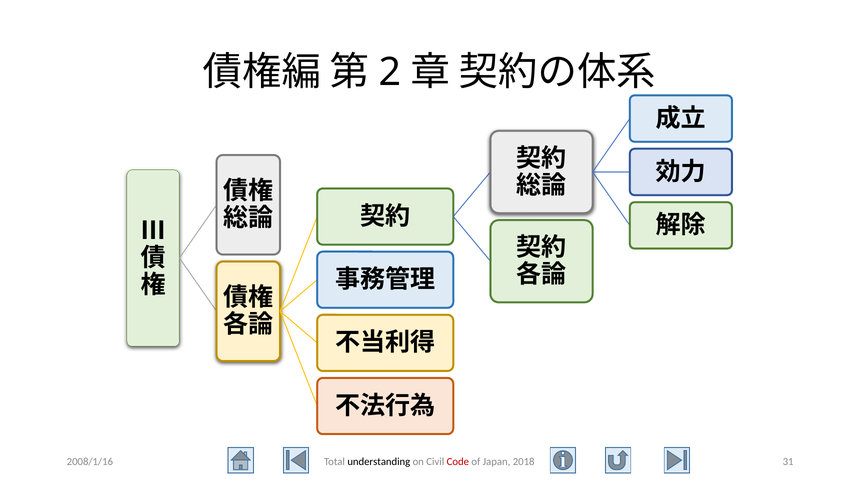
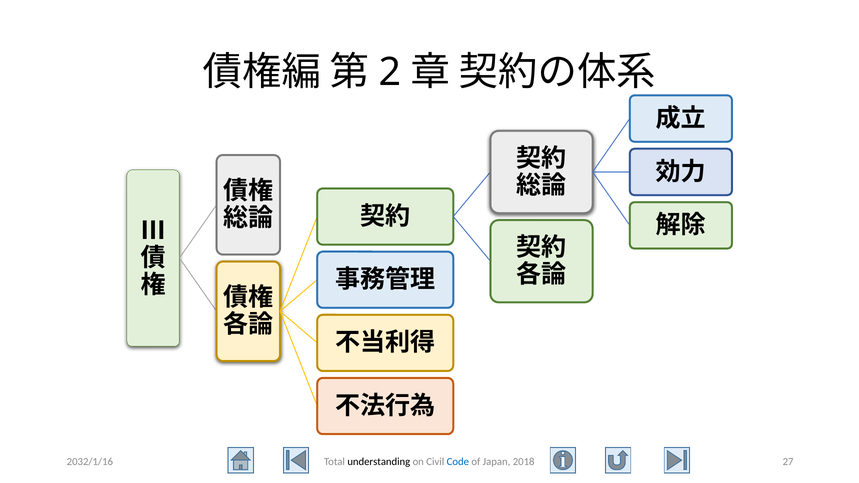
2008/1/16: 2008/1/16 -> 2032/1/16
Code colour: red -> blue
31: 31 -> 27
